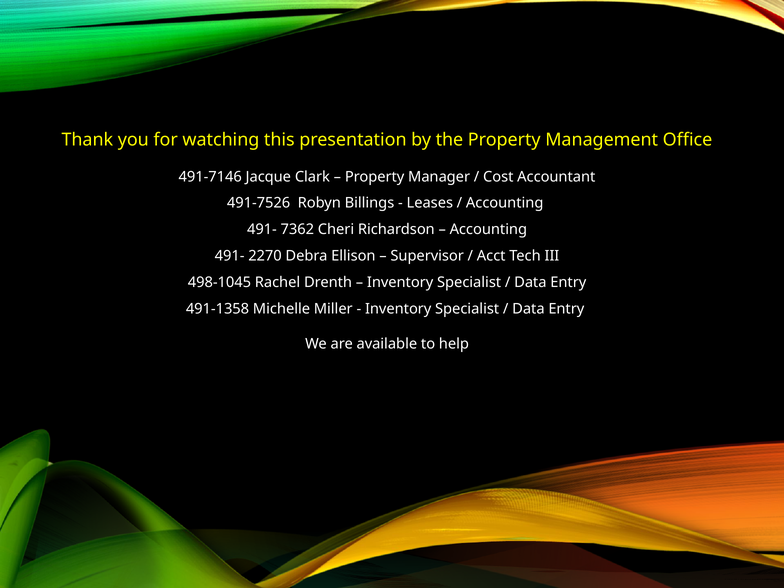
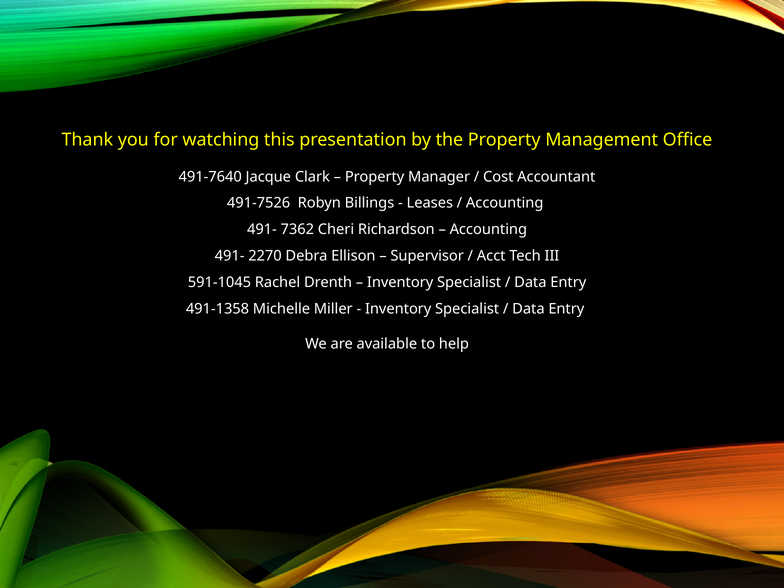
491-7146: 491-7146 -> 491-7640
498-1045: 498-1045 -> 591-1045
